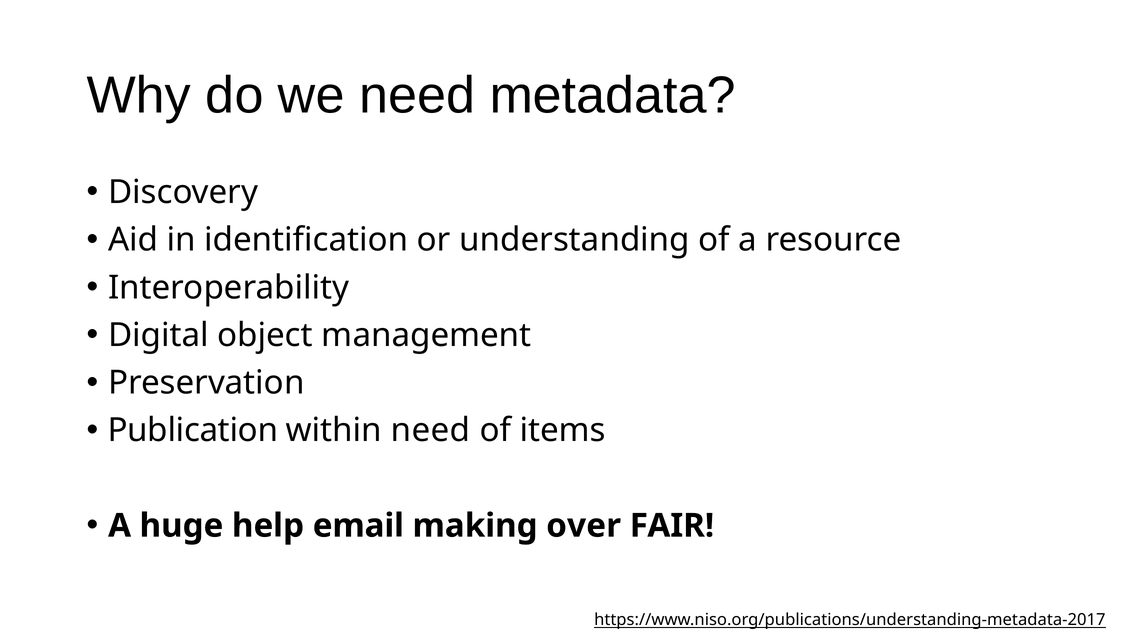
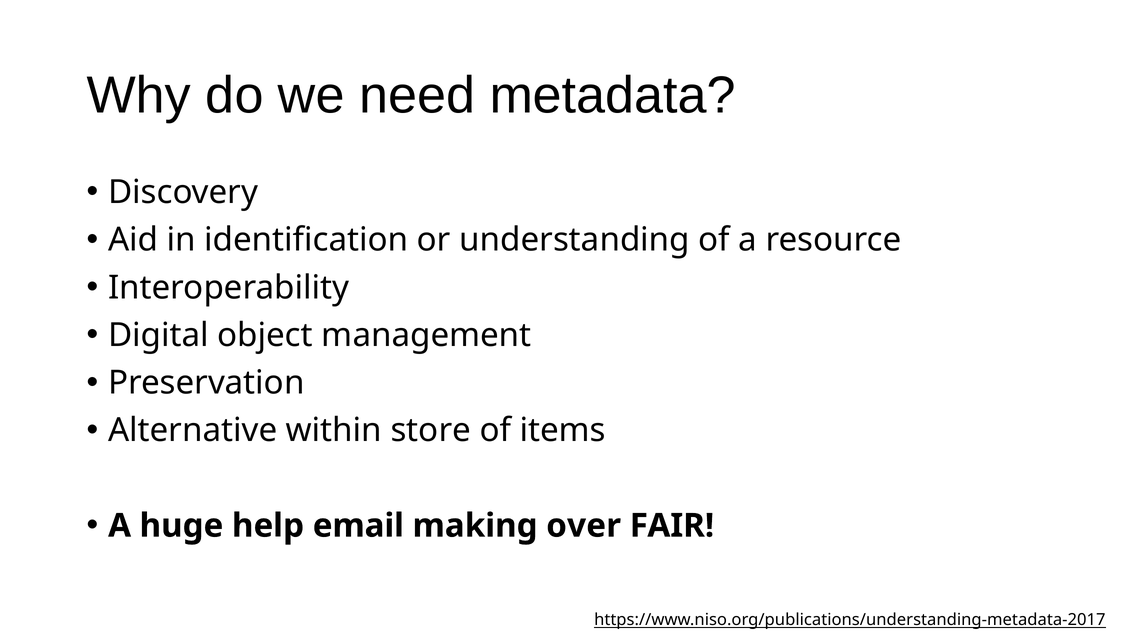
Publication: Publication -> Alternative
within need: need -> store
